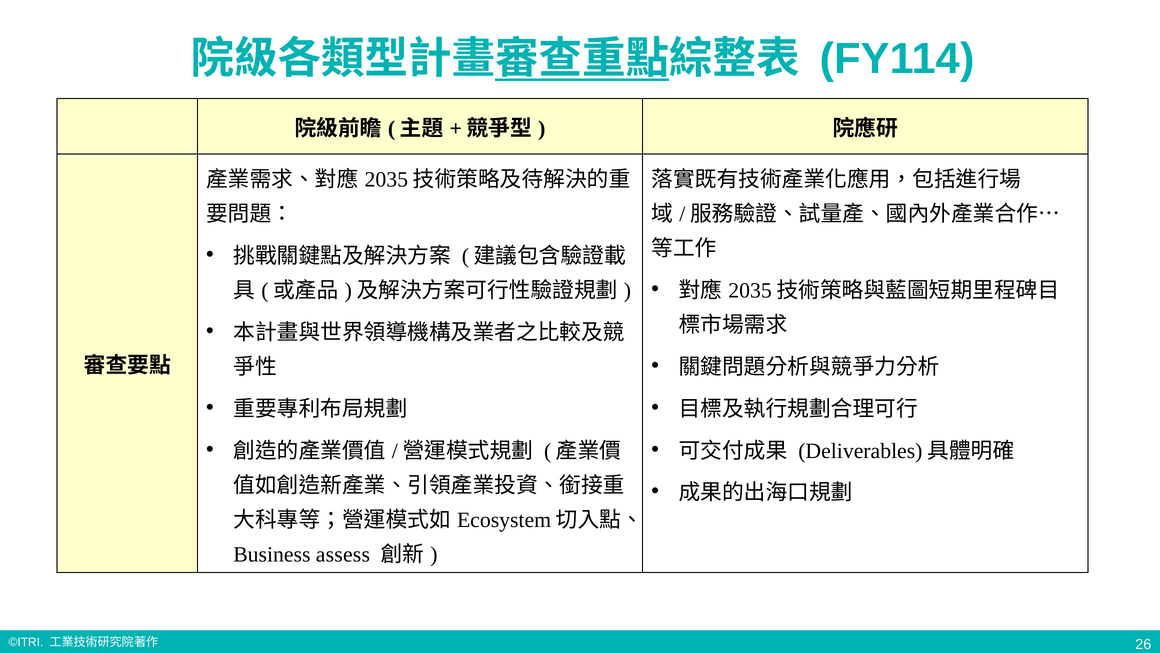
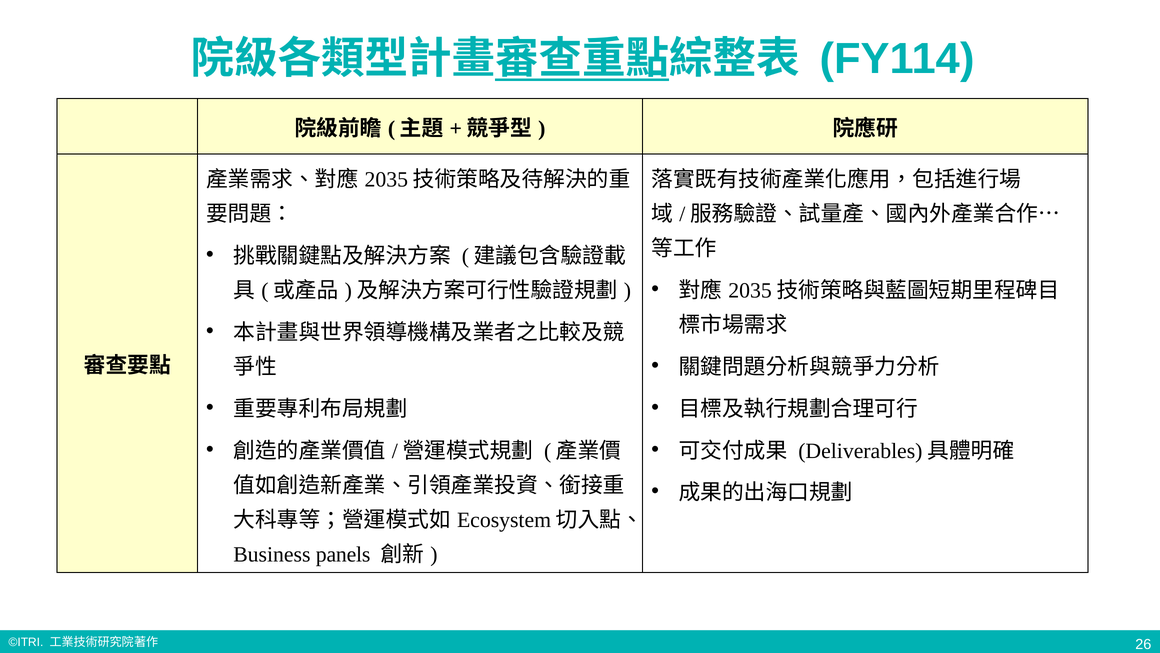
assess: assess -> panels
